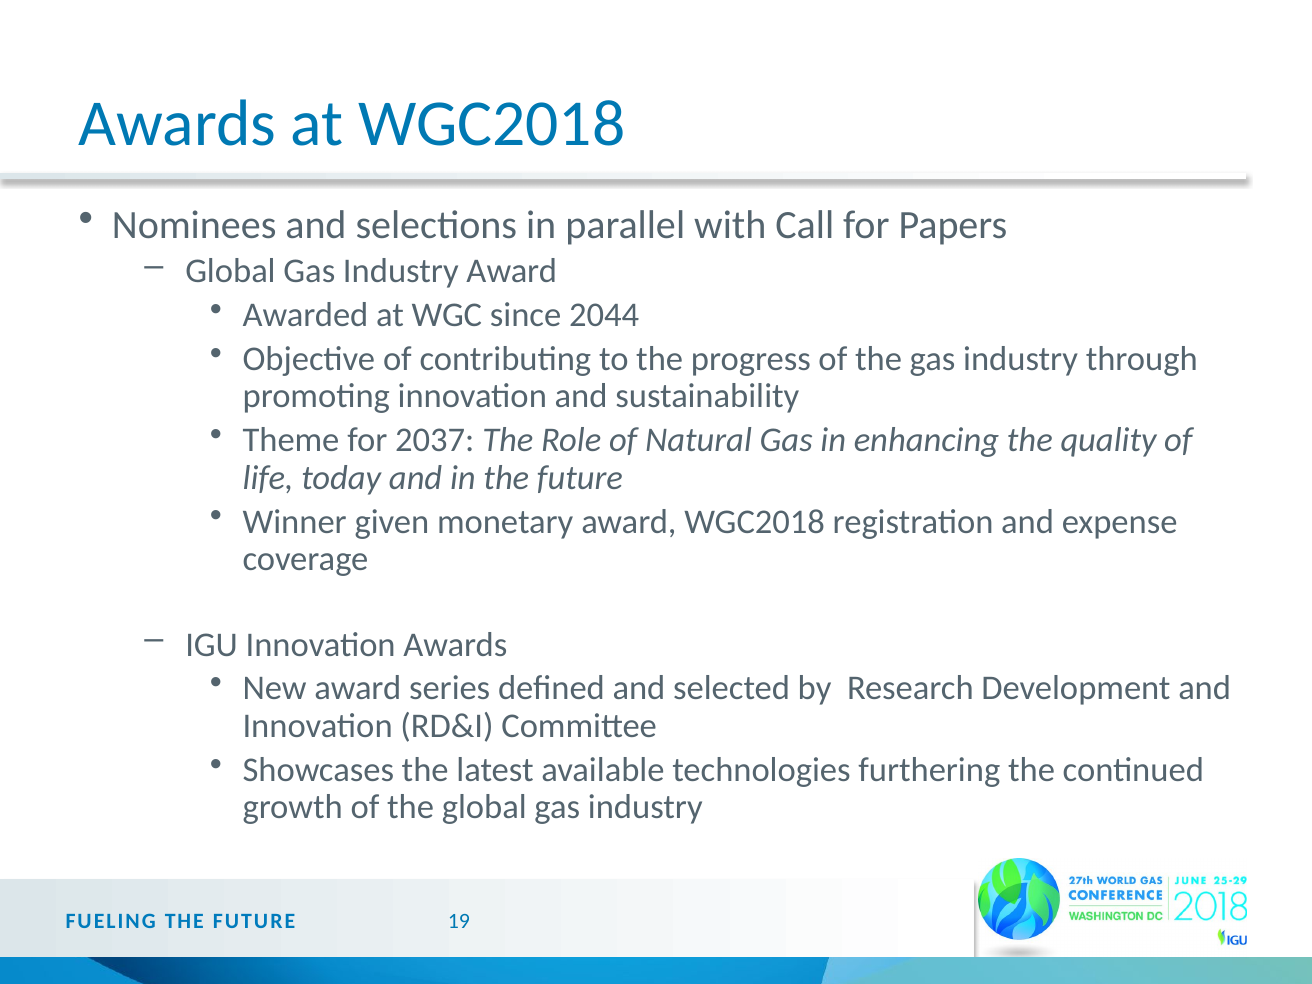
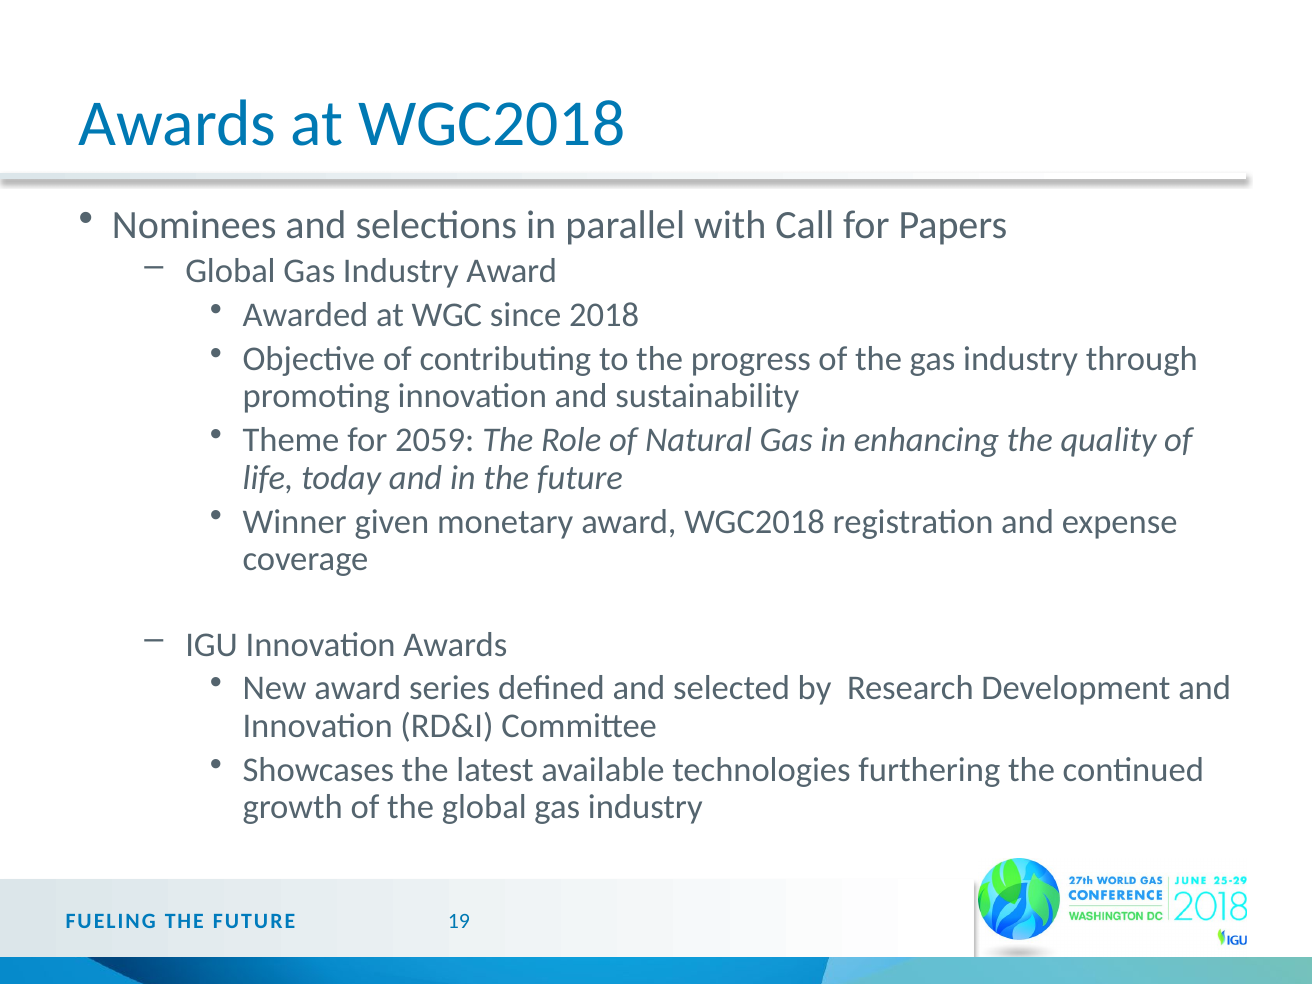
2044: 2044 -> 2018
2037: 2037 -> 2059
